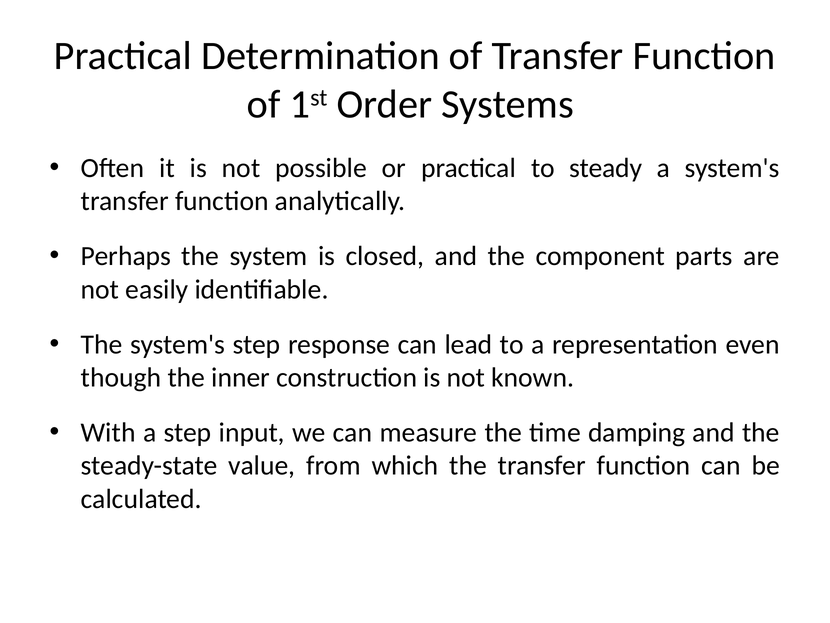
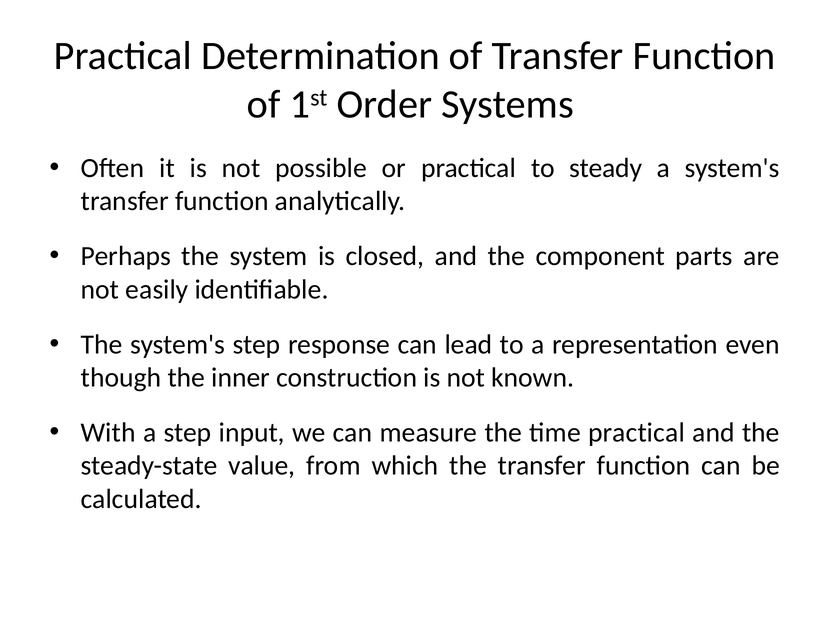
time damping: damping -> practical
